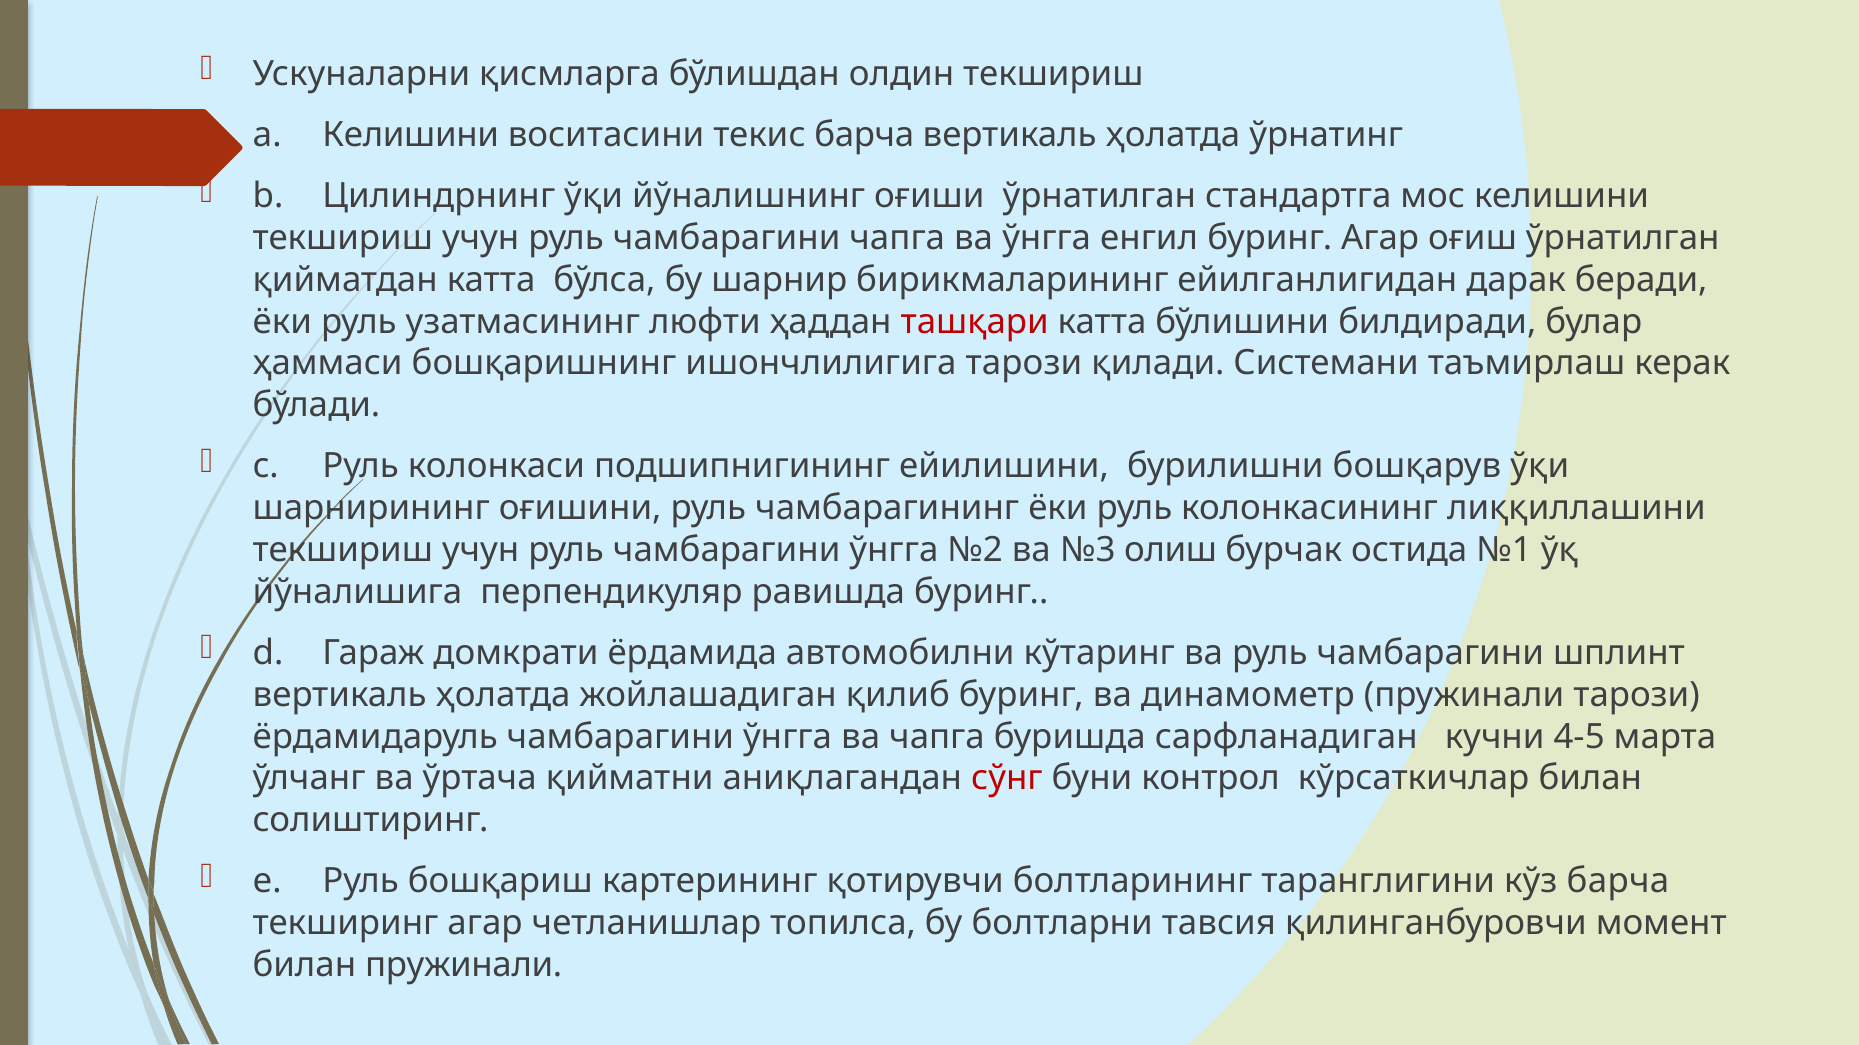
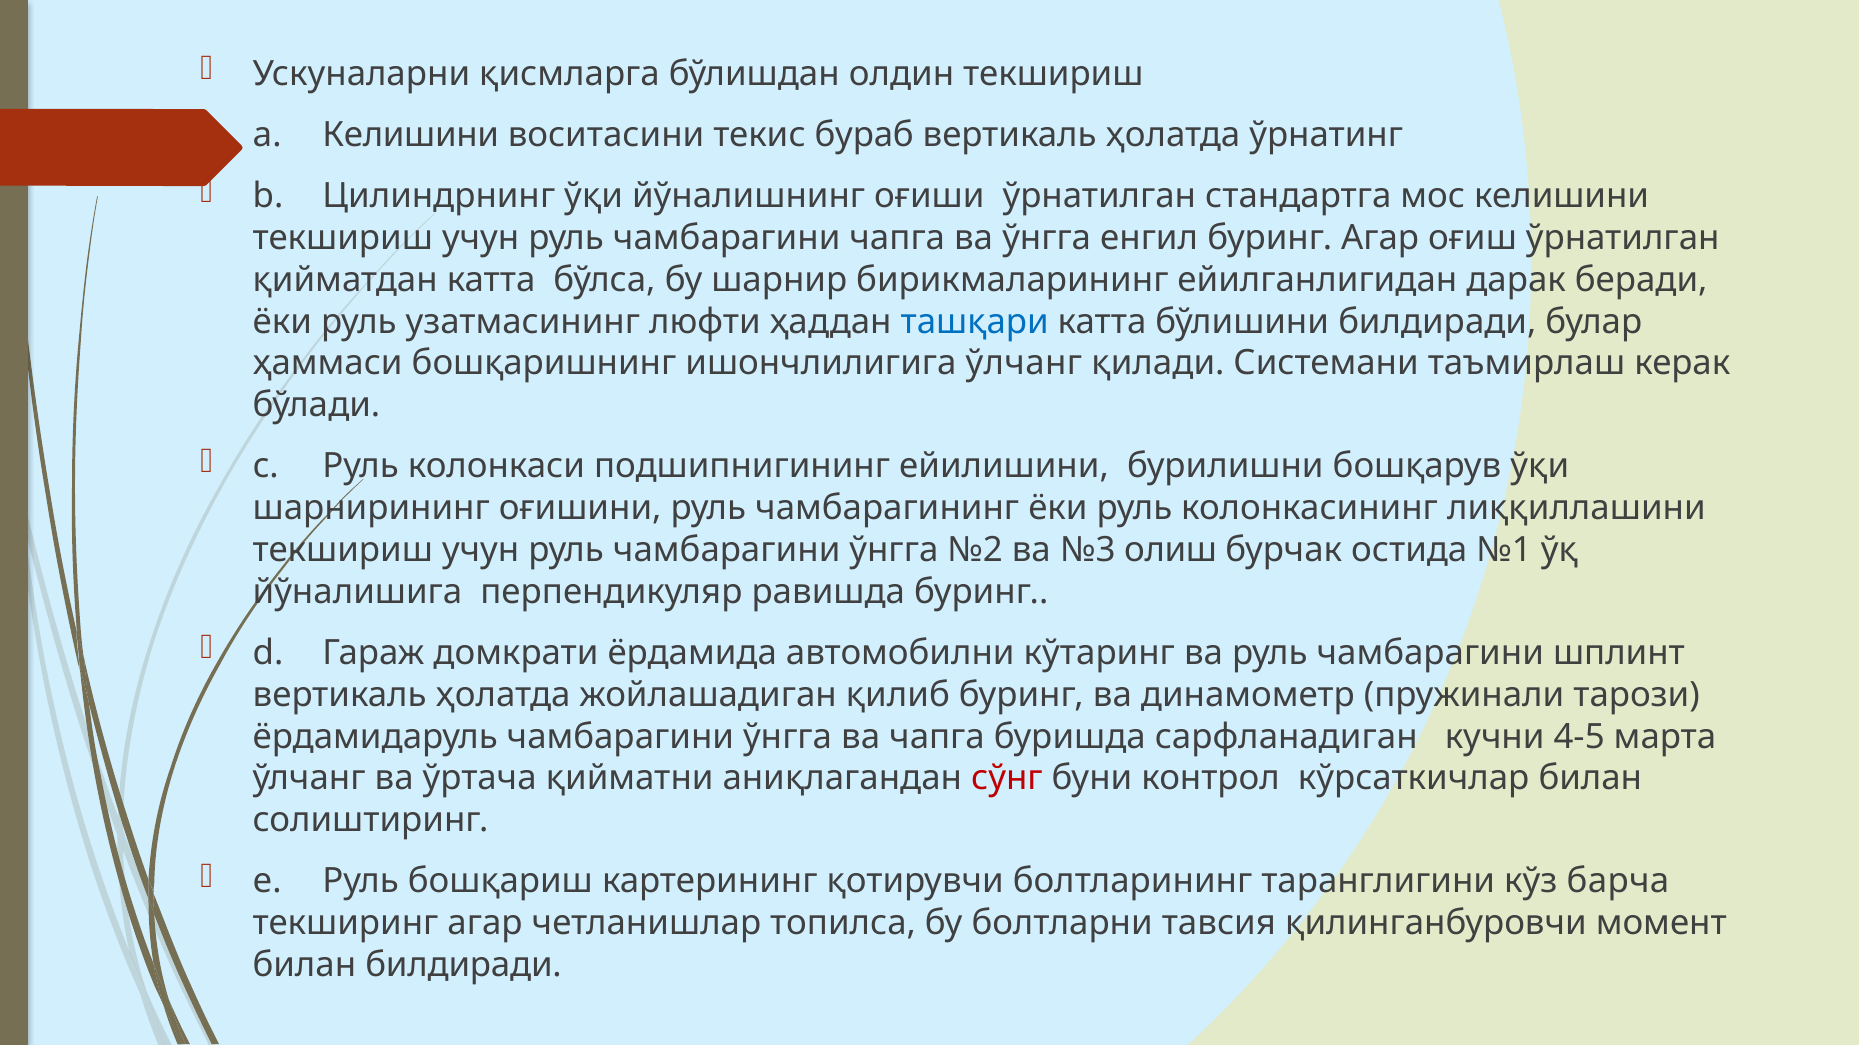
текис барча: барча -> бураб
ташқари colour: red -> blue
ишончлилигига тарози: тарози -> ўлчанг
билан пружинали: пружинали -> билдиради
